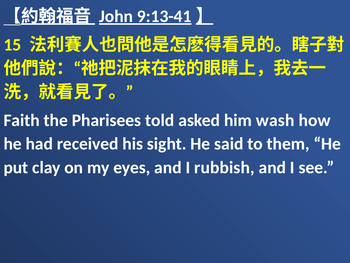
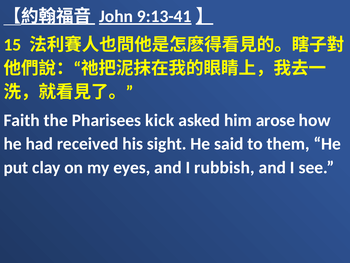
told: told -> kick
wash: wash -> arose
